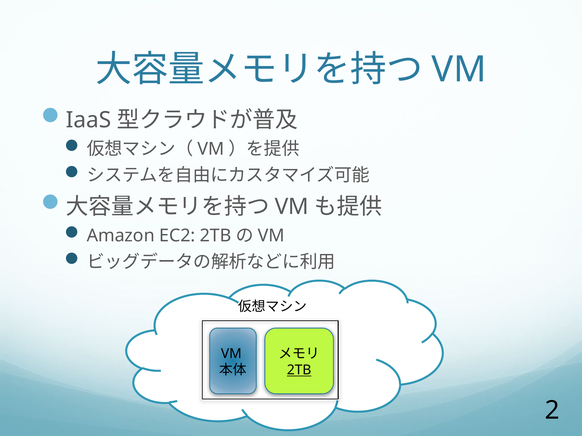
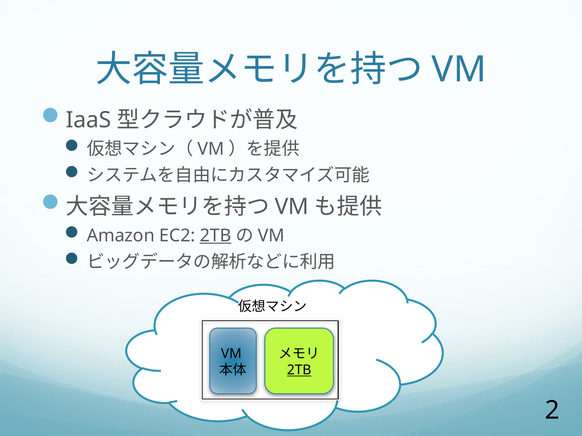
2TB at (216, 236) underline: none -> present
